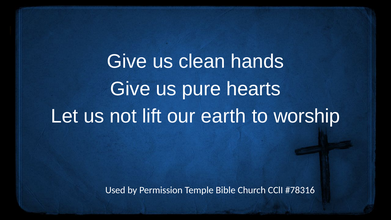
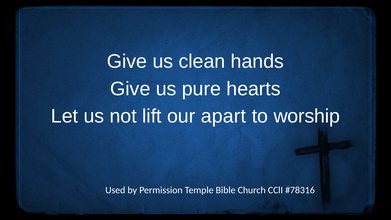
earth: earth -> apart
